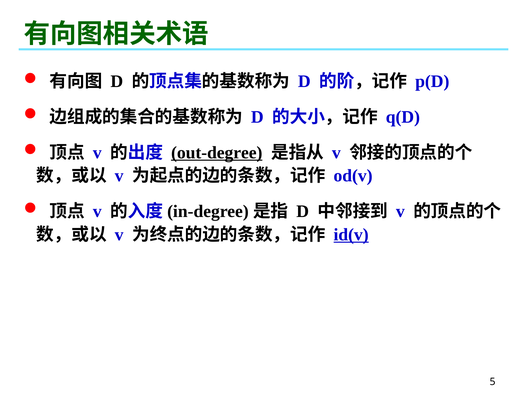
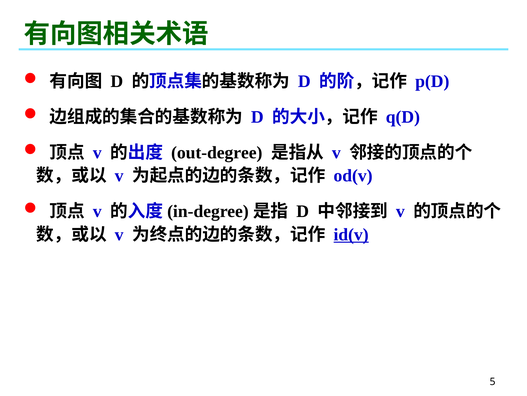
out-degree underline: present -> none
